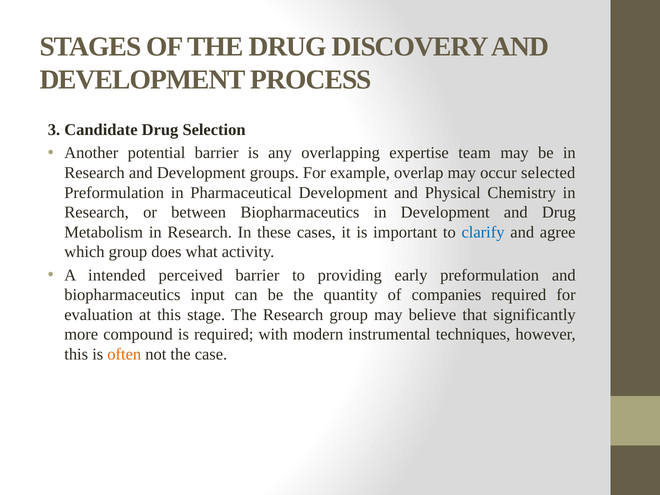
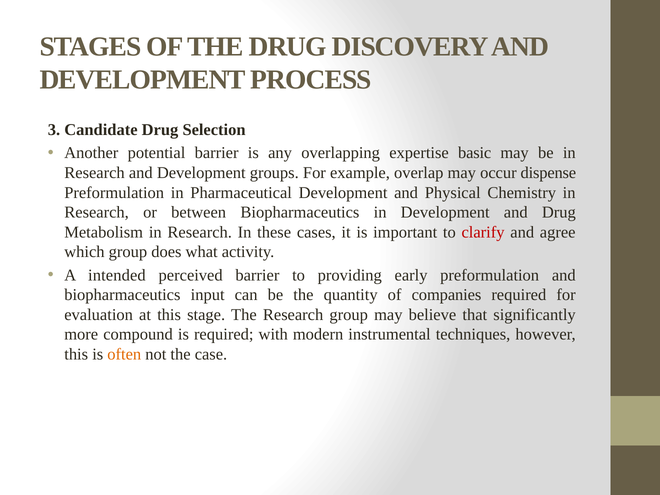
team: team -> basic
selected: selected -> dispense
clarify colour: blue -> red
